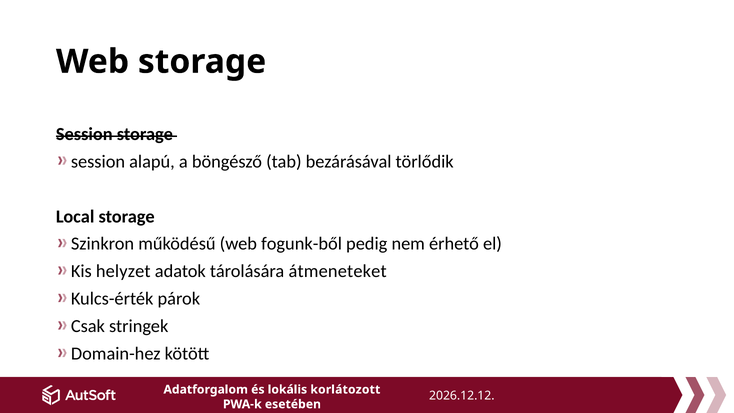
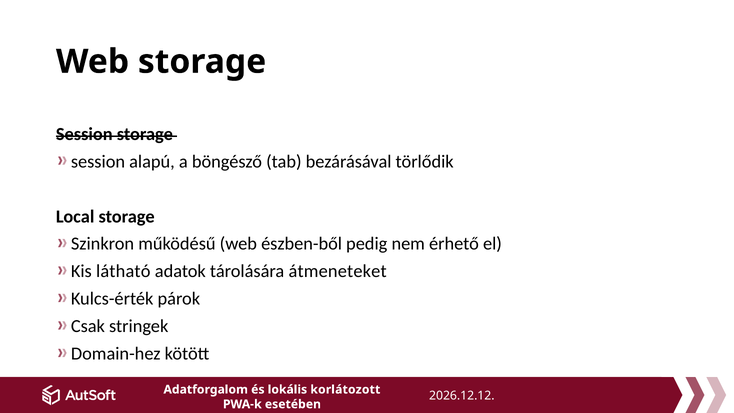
fogunk-ből: fogunk-ből -> észben-ből
helyzet: helyzet -> látható
